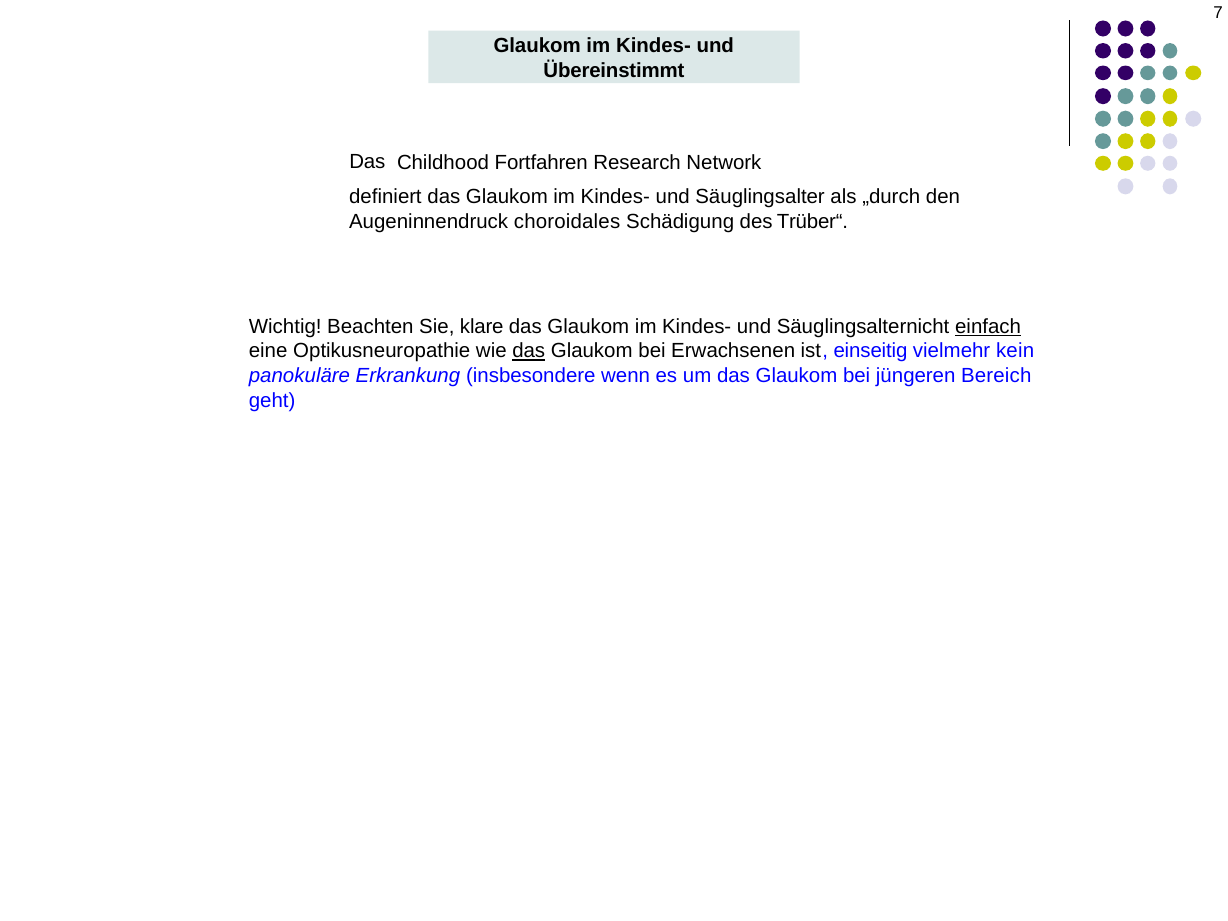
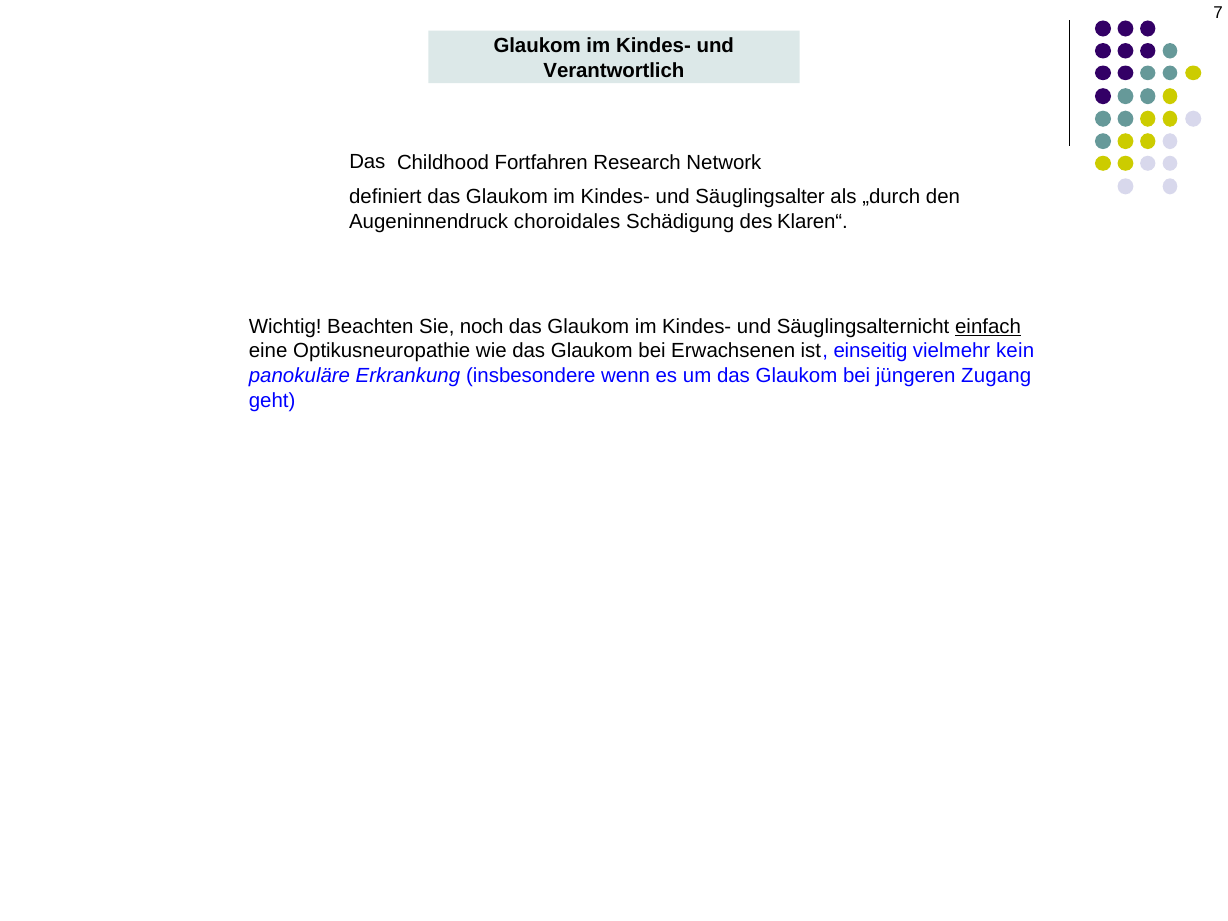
Übereinstimmt: Übereinstimmt -> Verantwortlich
Trüber“: Trüber“ -> Klaren“
klare: klare -> noch
das at (529, 351) underline: present -> none
Bereich: Bereich -> Zugang
